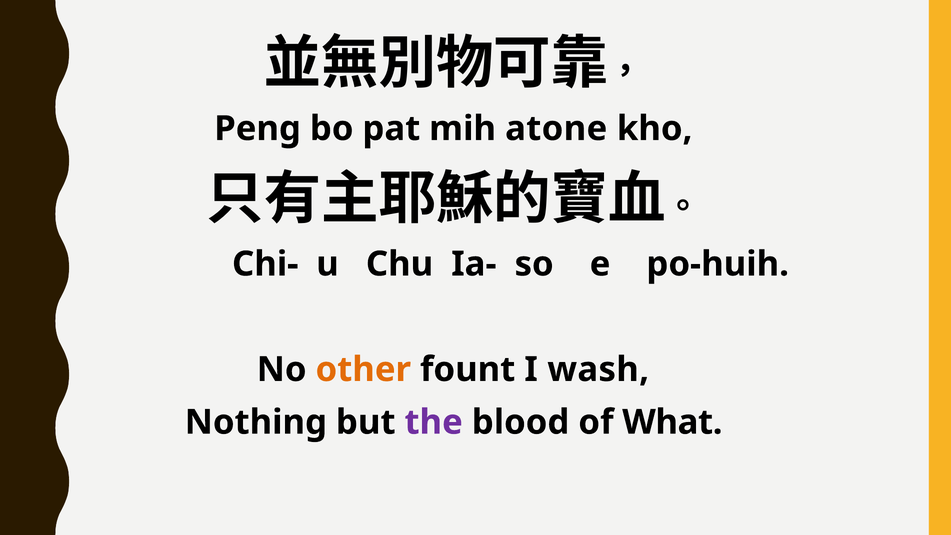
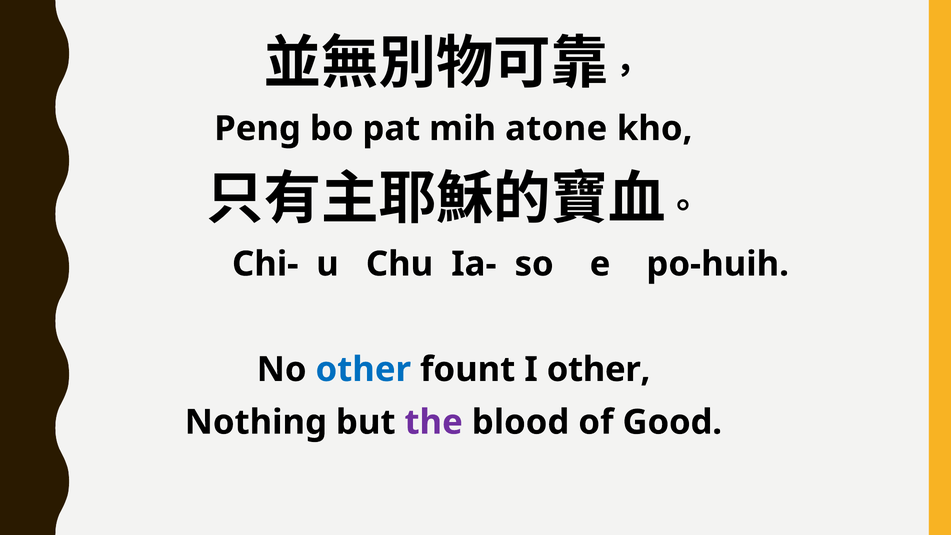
other at (363, 369) colour: orange -> blue
I wash: wash -> other
What: What -> Good
